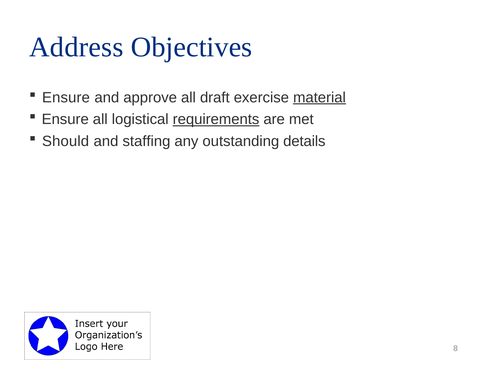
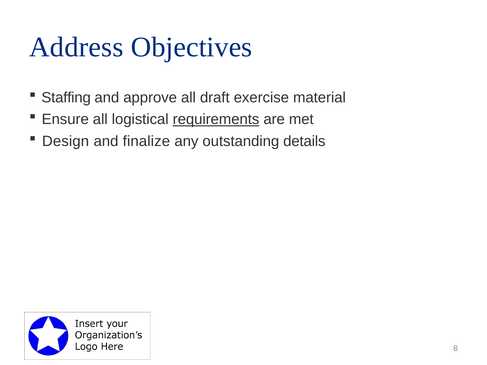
Ensure at (66, 98): Ensure -> Staffing
material underline: present -> none
Should: Should -> Design
staffing: staffing -> finalize
